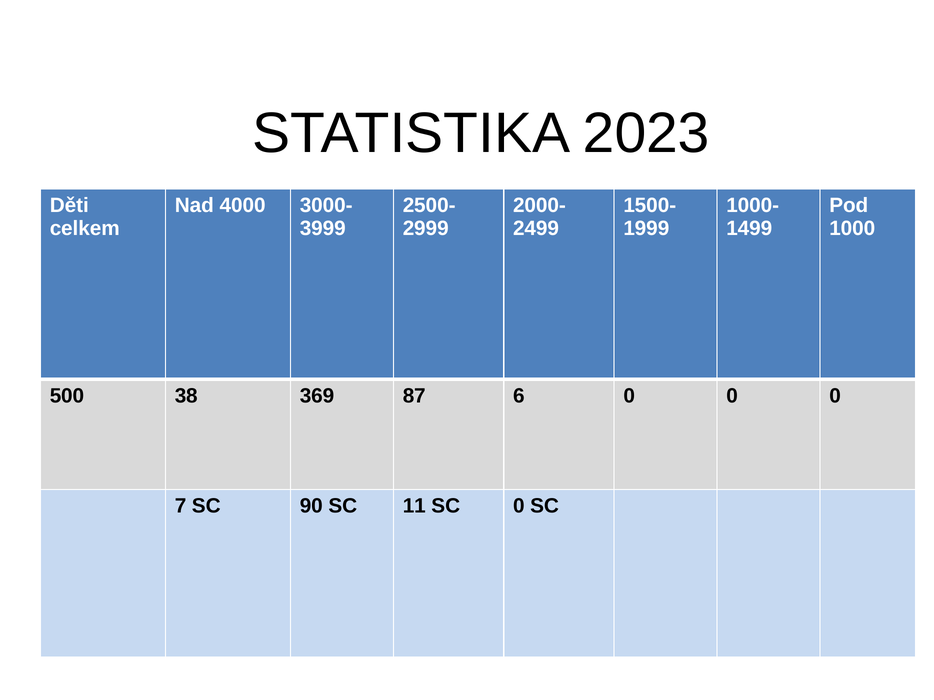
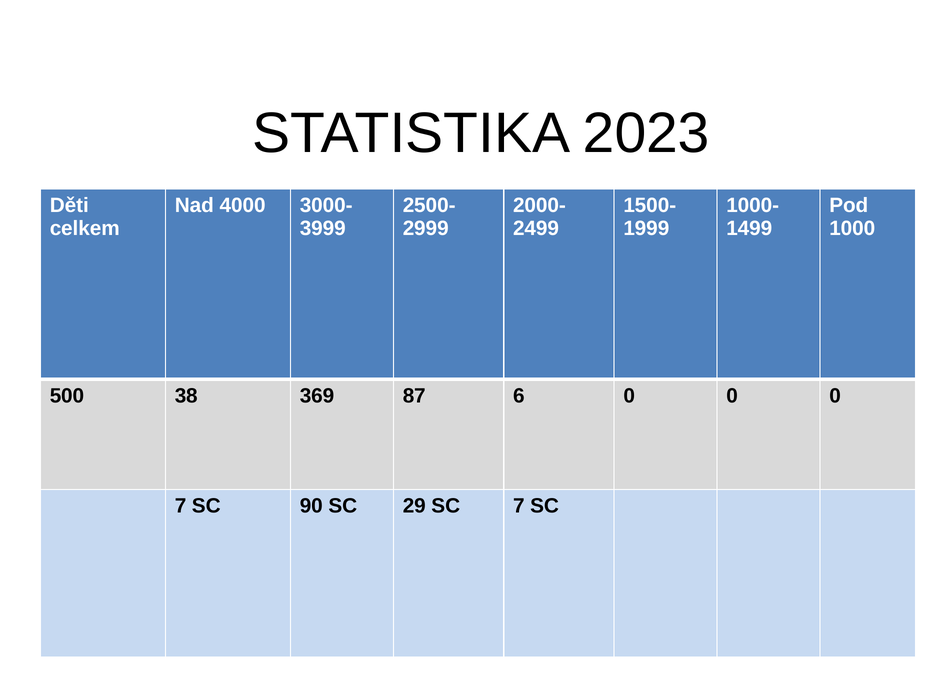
11: 11 -> 29
SC 0: 0 -> 7
